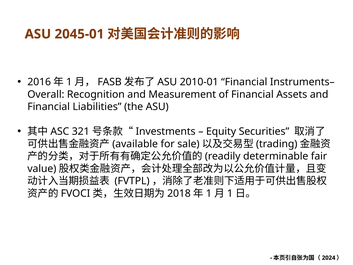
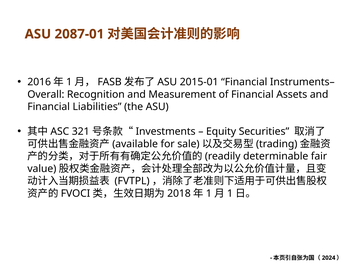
2045-01: 2045-01 -> 2087-01
2010-01: 2010-01 -> 2015-01
